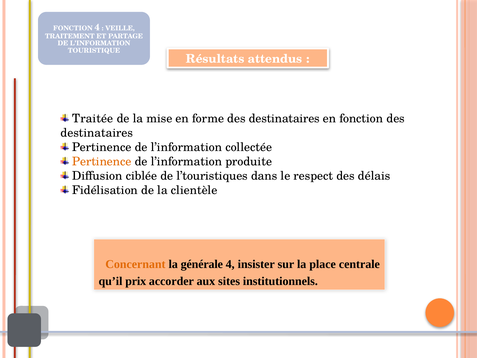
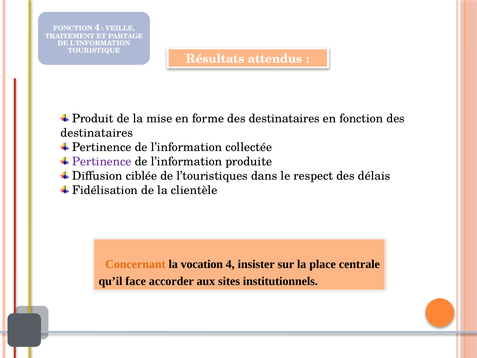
Traitée: Traitée -> Produit
Pertinence at (102, 161) colour: orange -> purple
générale: générale -> vocation
prix: prix -> face
